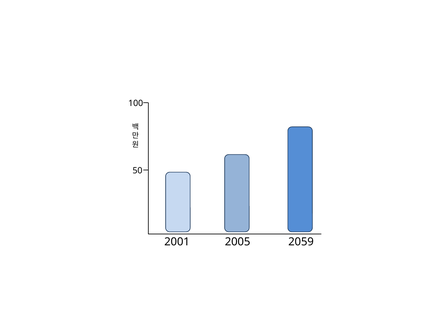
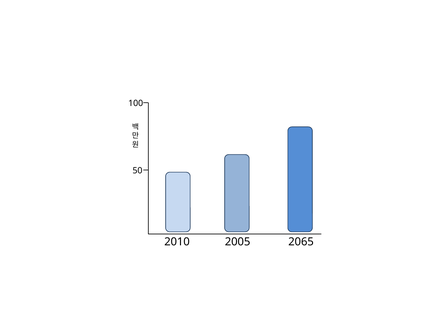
2001: 2001 -> 2010
2059: 2059 -> 2065
